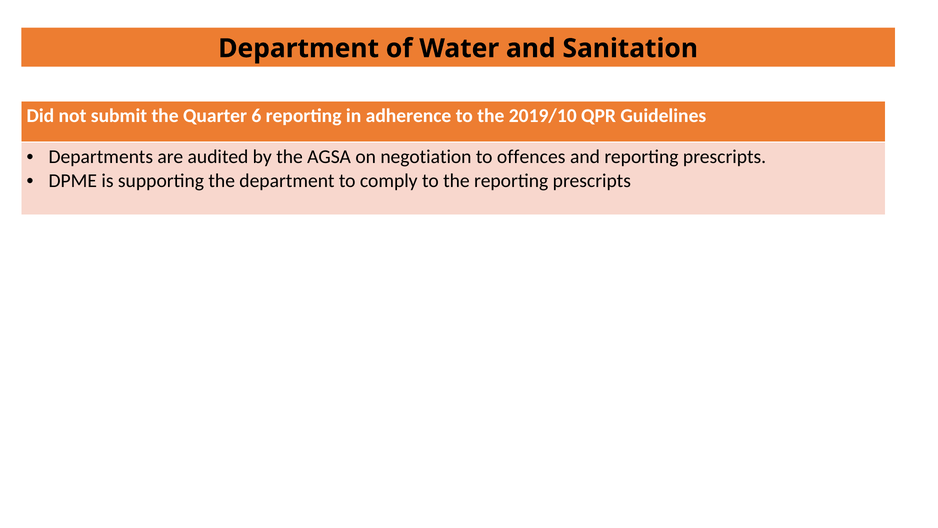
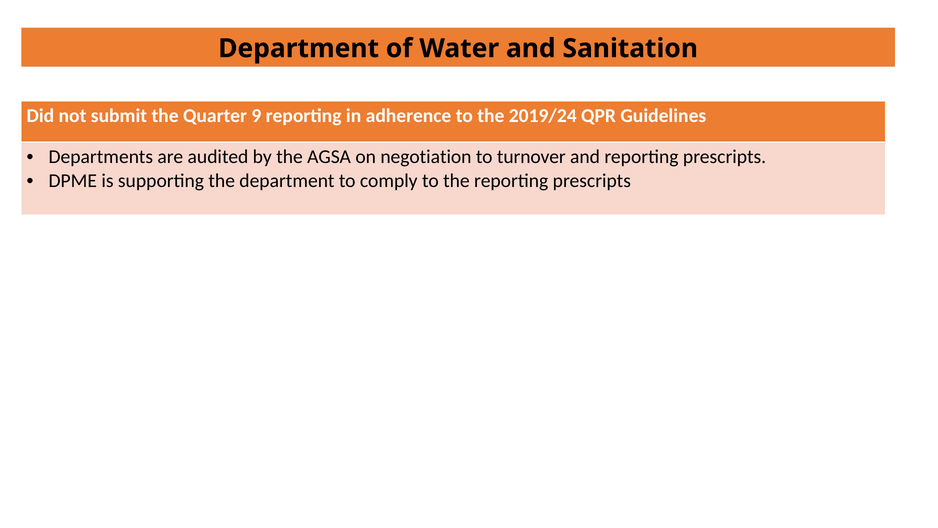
6: 6 -> 9
2019/10: 2019/10 -> 2019/24
offences: offences -> turnover
